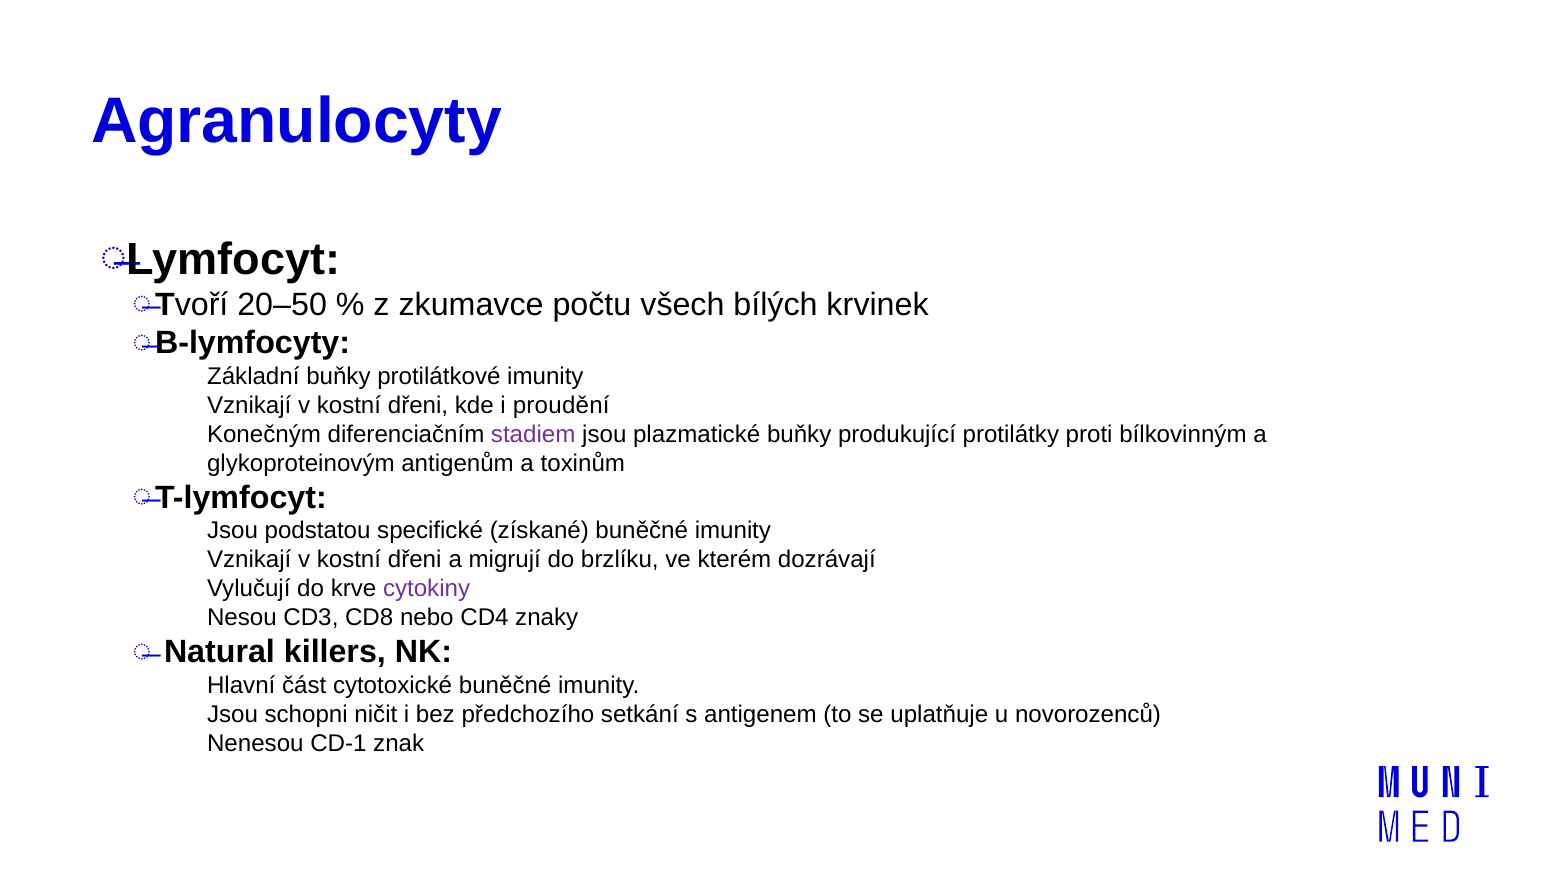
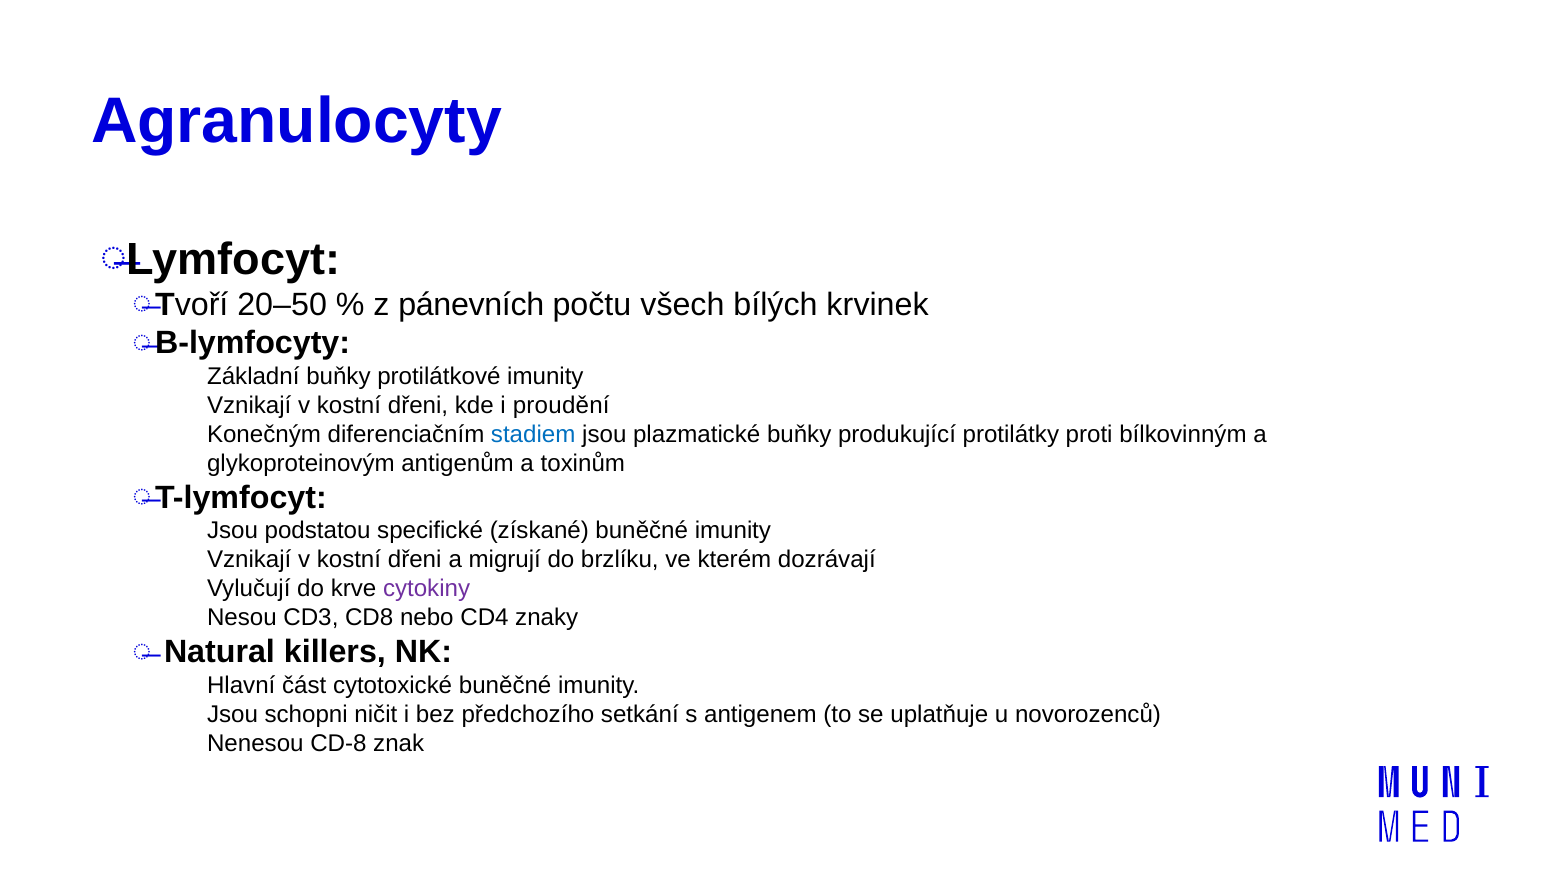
zkumavce: zkumavce -> pánevních
stadiem colour: purple -> blue
CD-1: CD-1 -> CD-8
